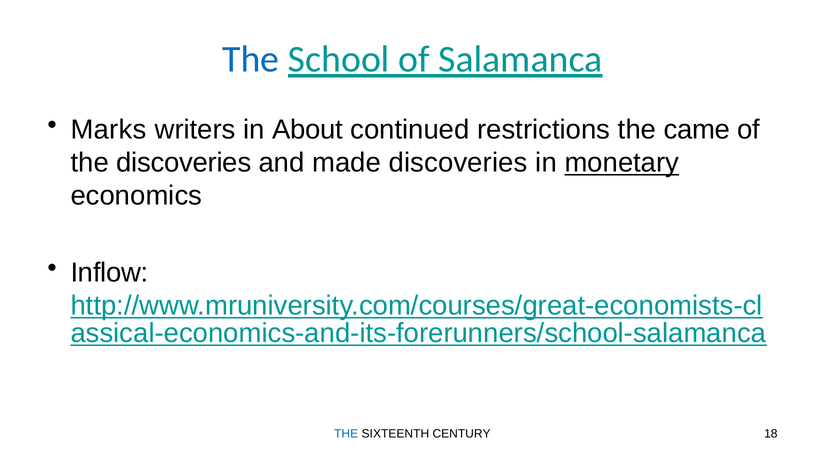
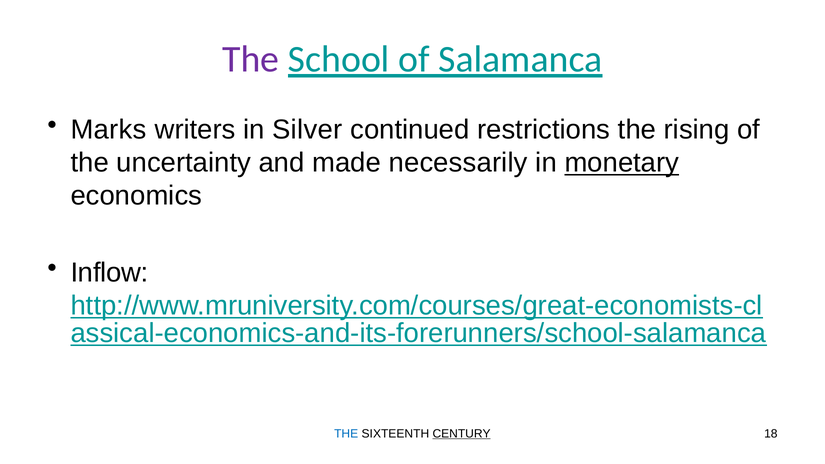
The at (251, 59) colour: blue -> purple
About: About -> Silver
came: came -> rising
the discoveries: discoveries -> uncertainty
made discoveries: discoveries -> necessarily
CENTURY underline: none -> present
